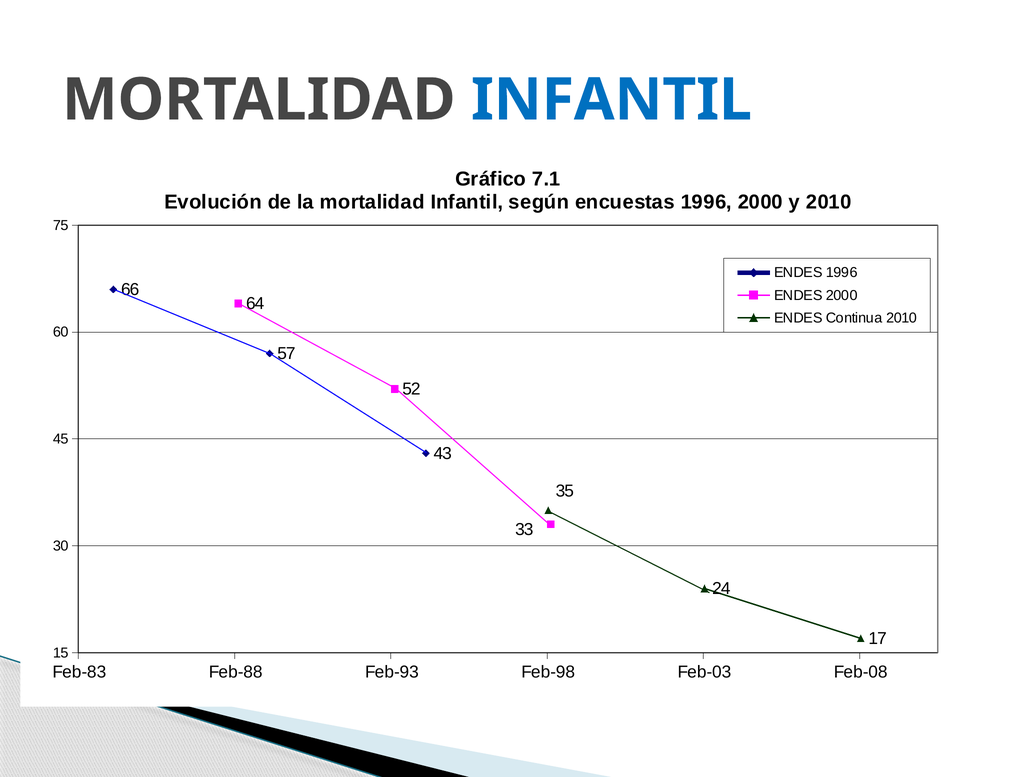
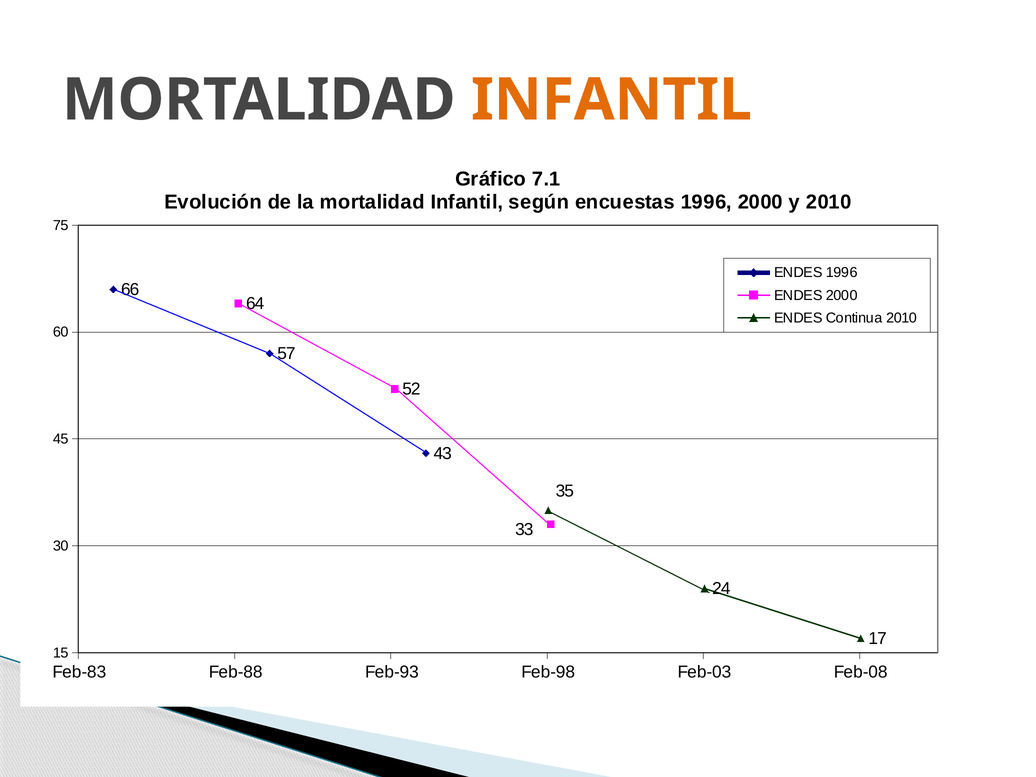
INFANTIL at (611, 100) colour: blue -> orange
